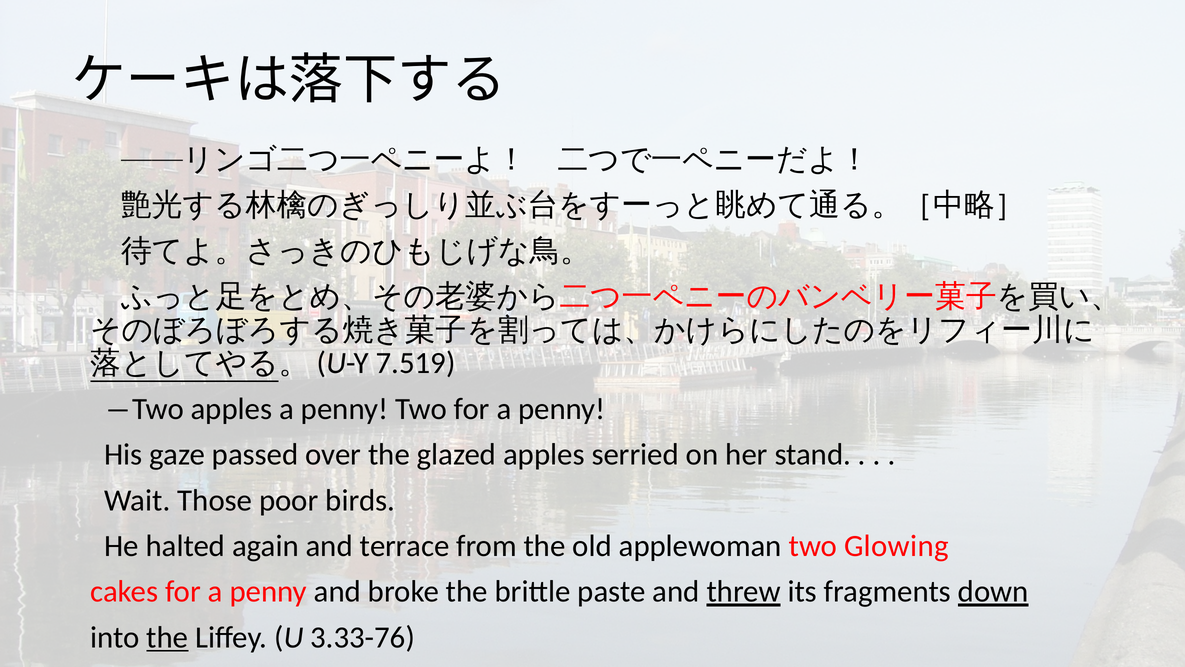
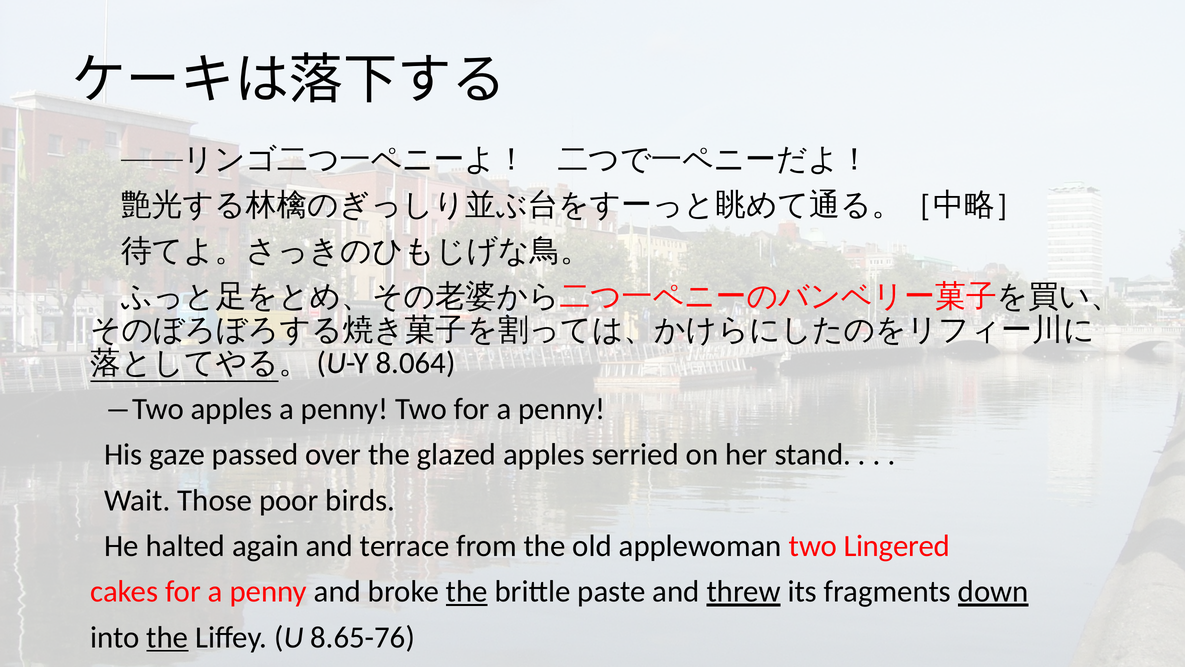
7.519: 7.519 -> 8.064
Glowing: Glowing -> Lingered
the at (467, 591) underline: none -> present
3.33-76: 3.33-76 -> 8.65-76
